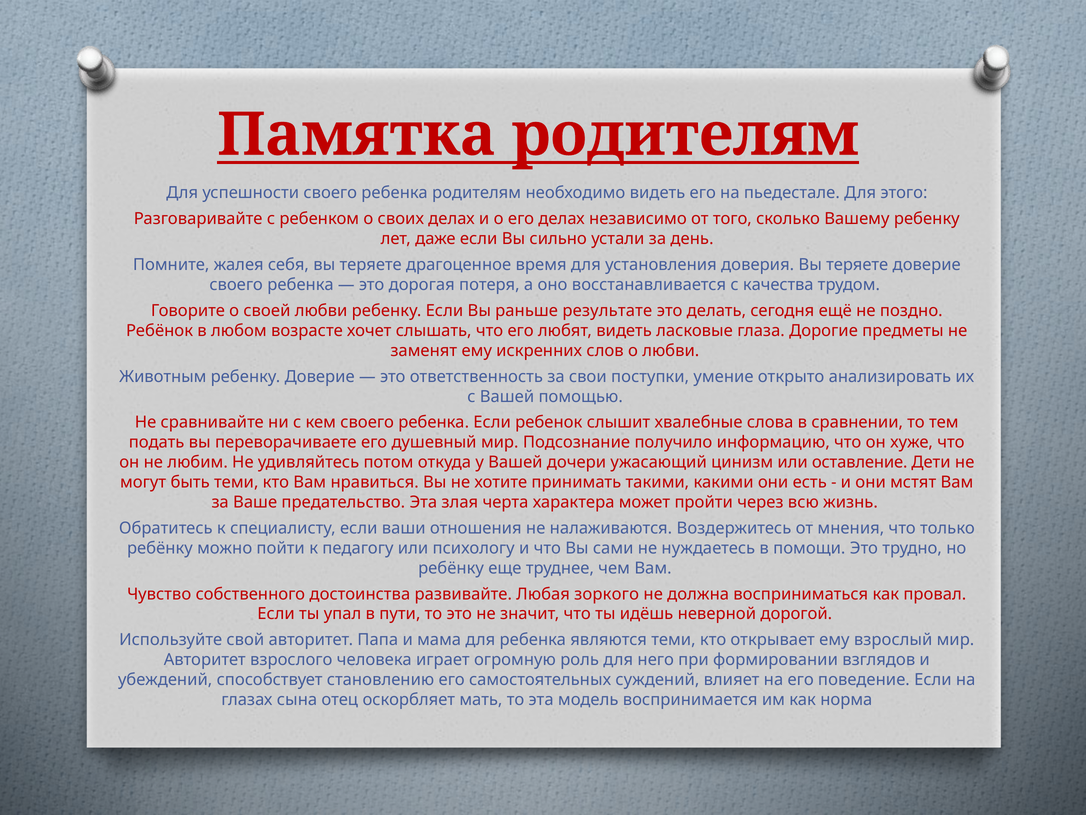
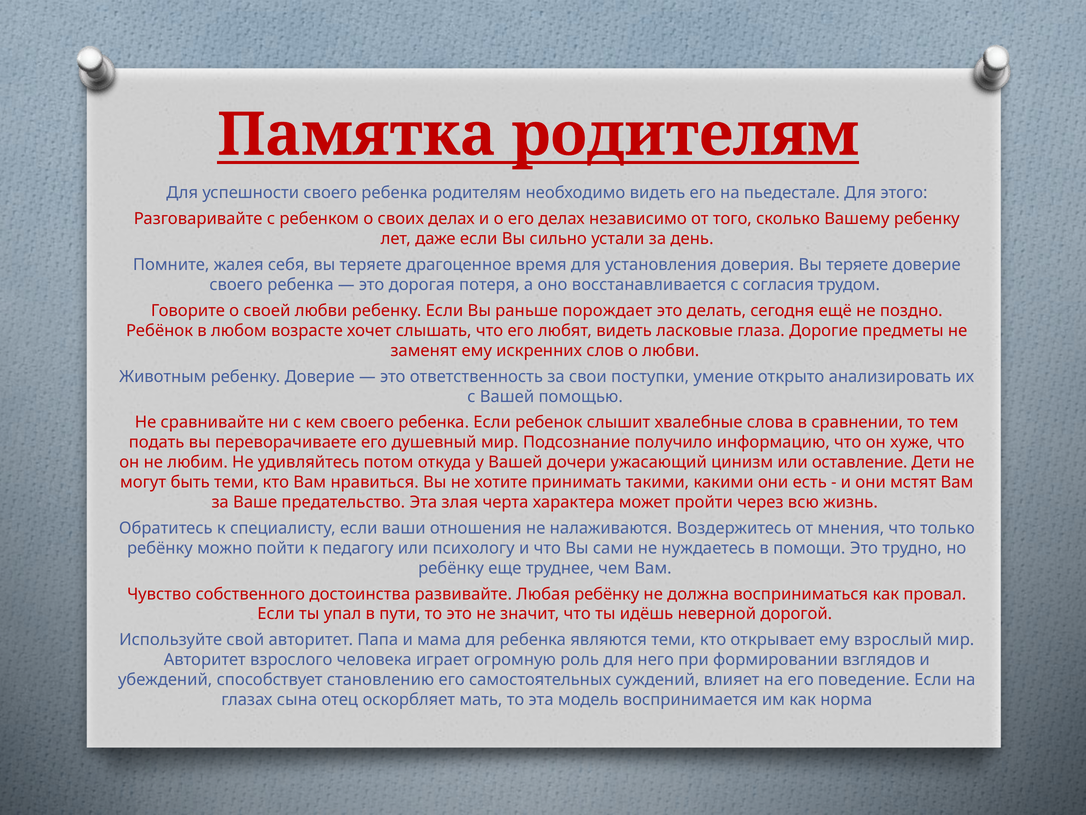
качества: качества -> согласия
результате: результате -> порождает
Любая зоркого: зоркого -> ребёнку
